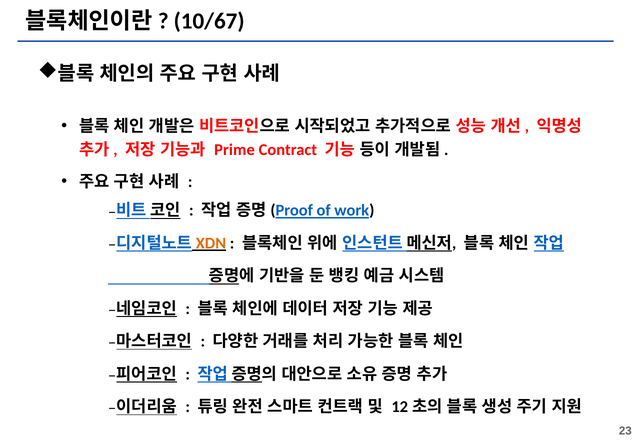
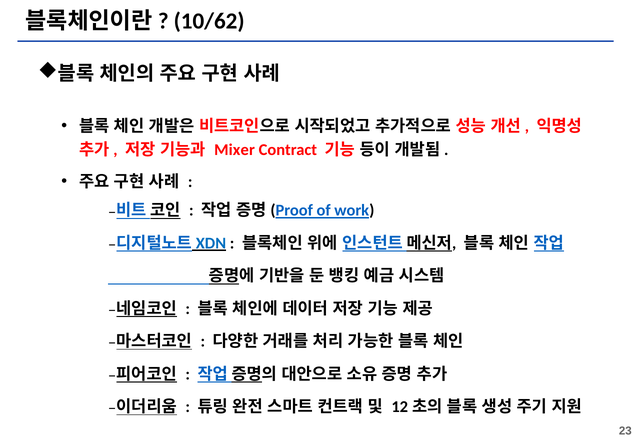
10/67: 10/67 -> 10/62
Prime: Prime -> Mixer
XDN colour: orange -> blue
